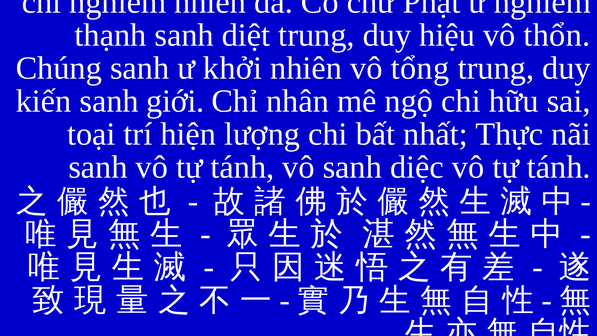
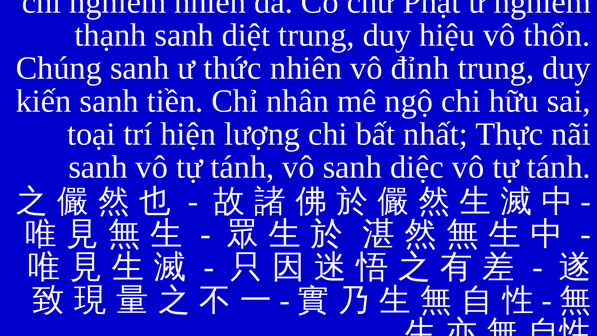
khởi: khởi -> thức
tổng: tổng -> đỉnh
giới: giới -> tiền
